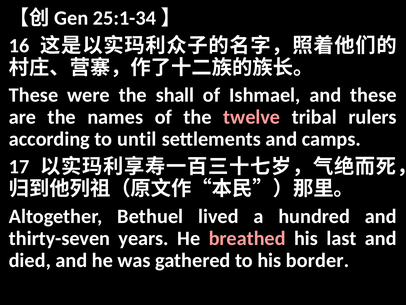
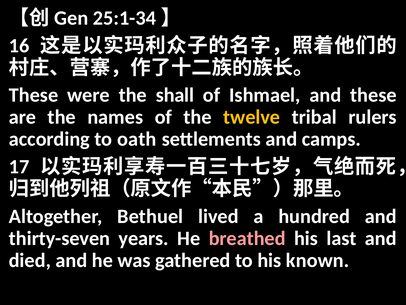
twelve colour: pink -> yellow
until: until -> oath
border: border -> known
